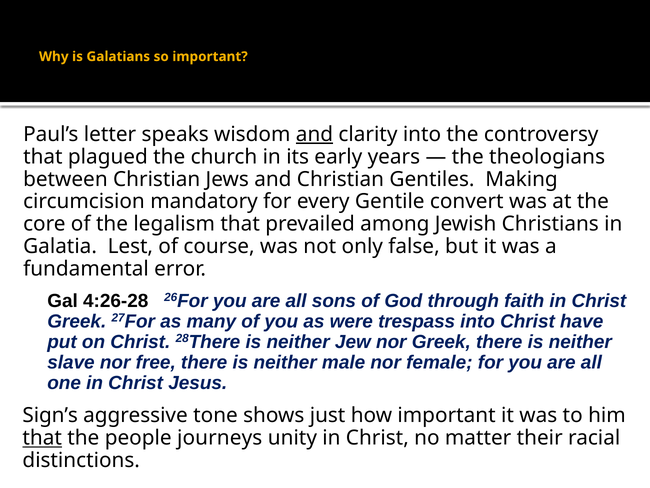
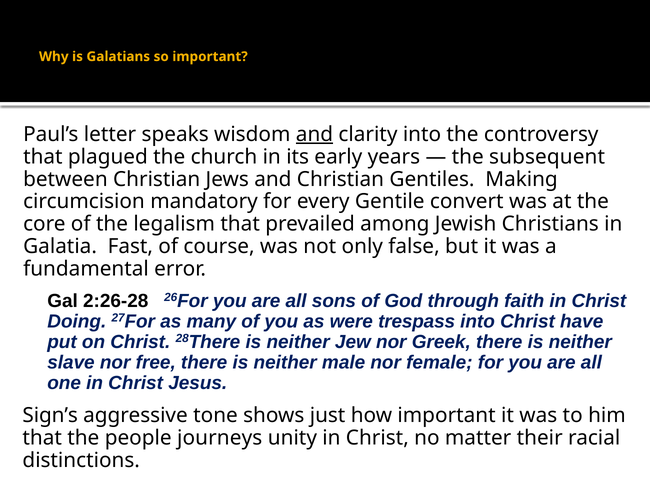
theologians: theologians -> subsequent
Lest: Lest -> Fast
4:26-28: 4:26-28 -> 2:26-28
Greek at (77, 321): Greek -> Doing
that at (42, 438) underline: present -> none
